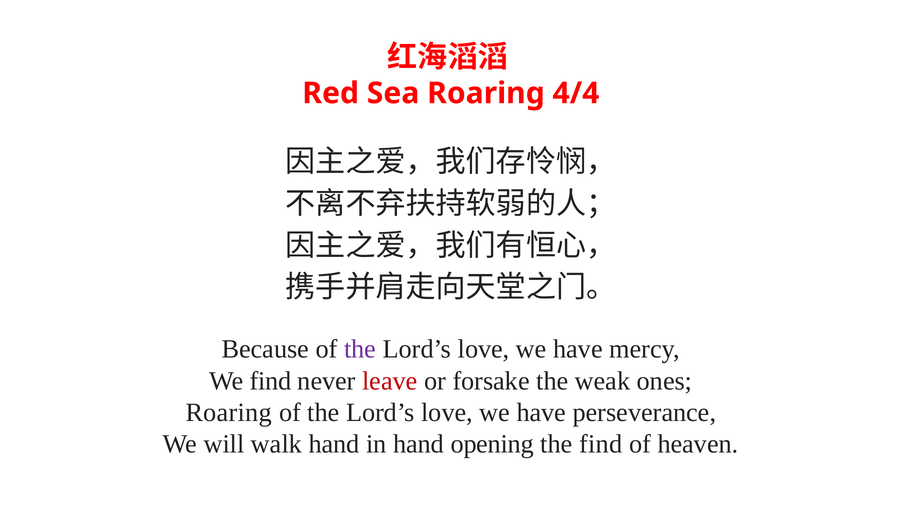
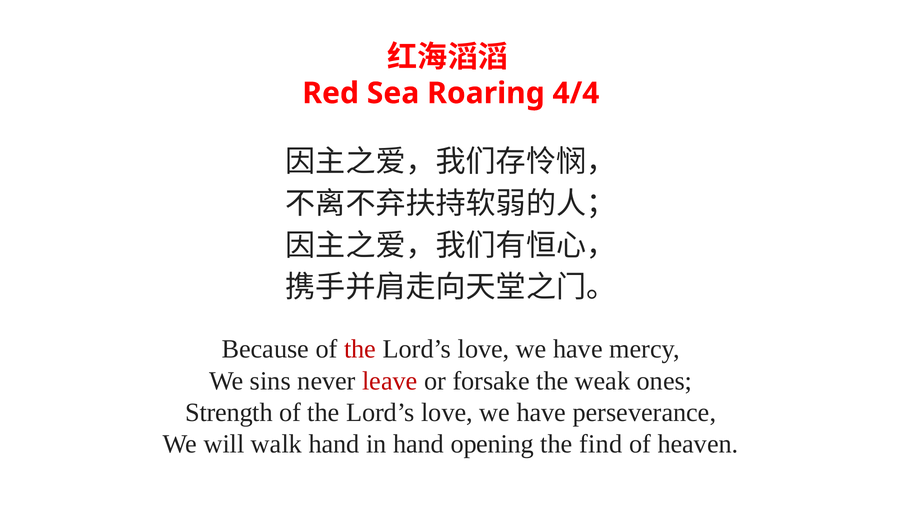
the at (360, 349) colour: purple -> red
We find: find -> sins
Roaring at (229, 412): Roaring -> Strength
